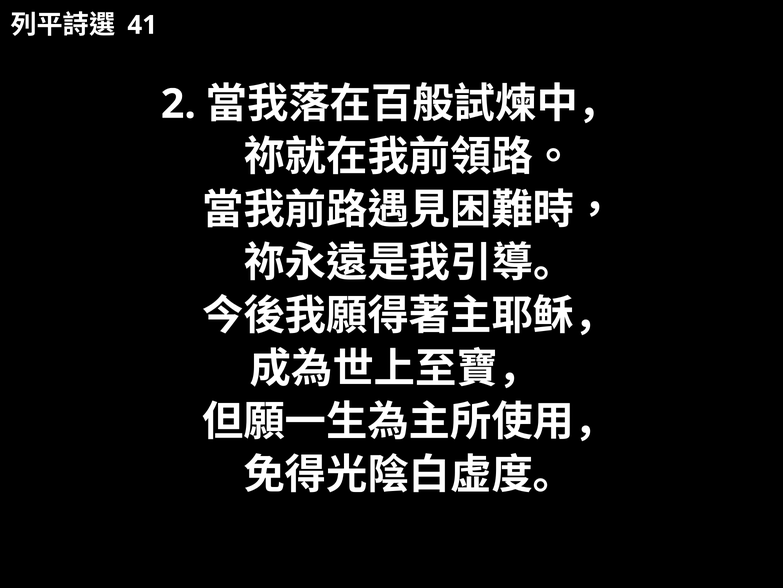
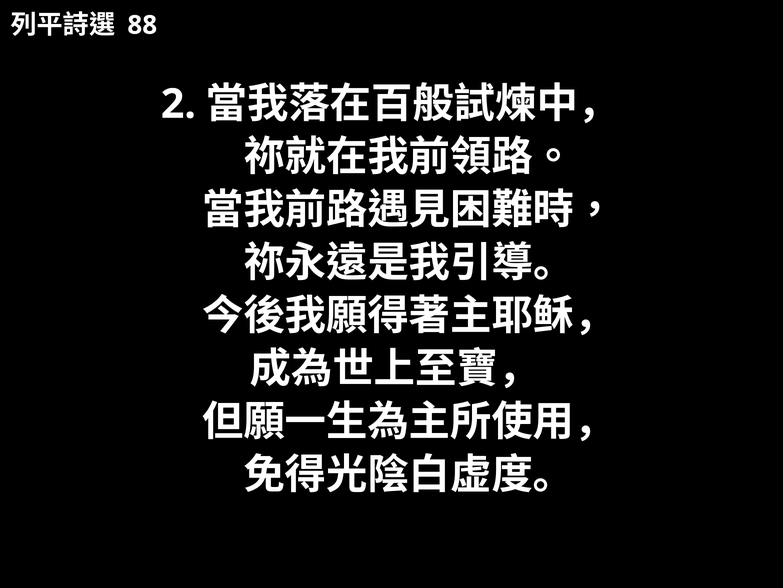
41: 41 -> 88
